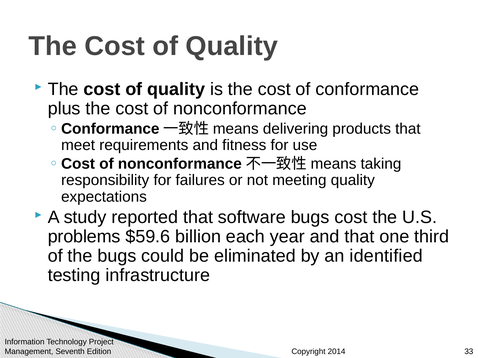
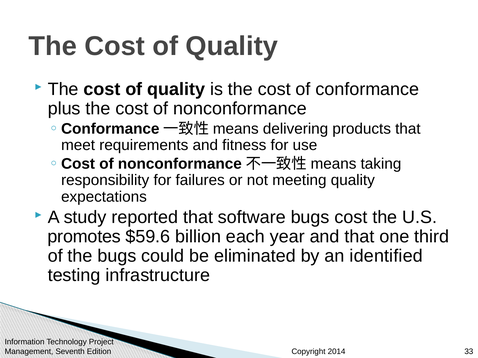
problems: problems -> promotes
